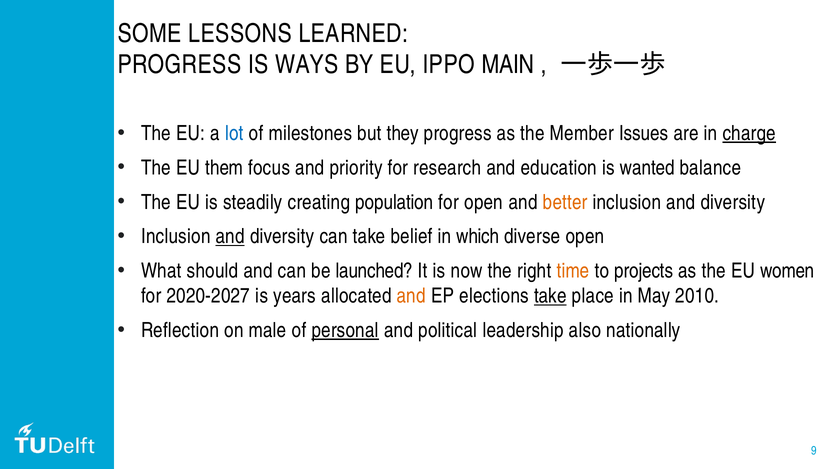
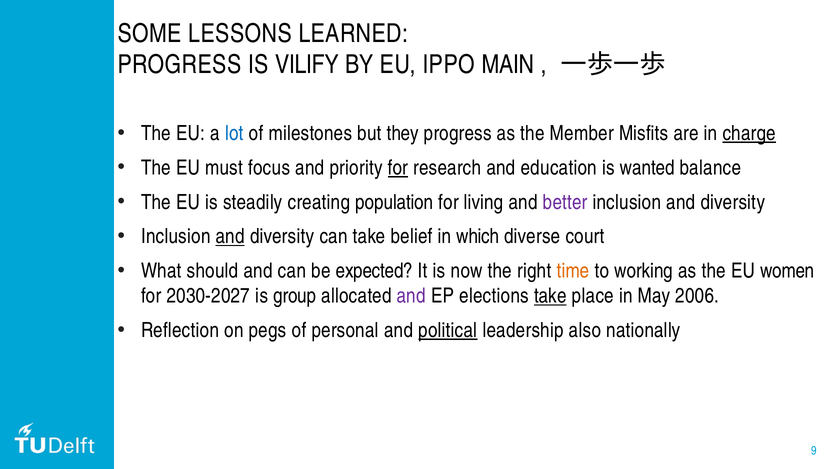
WAYS: WAYS -> VILIFY
Issues: Issues -> Misfits
them: them -> must
for at (398, 168) underline: none -> present
for open: open -> living
better colour: orange -> purple
diverse open: open -> court
launched: launched -> expected
projects: projects -> working
2020-2027: 2020-2027 -> 2030-2027
years: years -> group
and at (411, 296) colour: orange -> purple
2010: 2010 -> 2006
male: male -> pegs
personal underline: present -> none
political underline: none -> present
